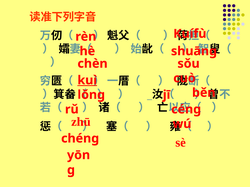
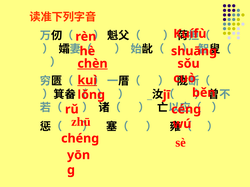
chèn underline: none -> present
